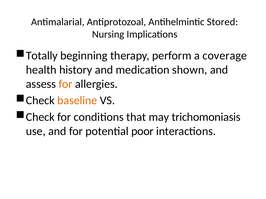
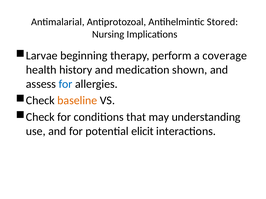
Totally: Totally -> Larvae
for at (66, 84) colour: orange -> blue
trichomoniasis: trichomoniasis -> understanding
poor: poor -> elicit
